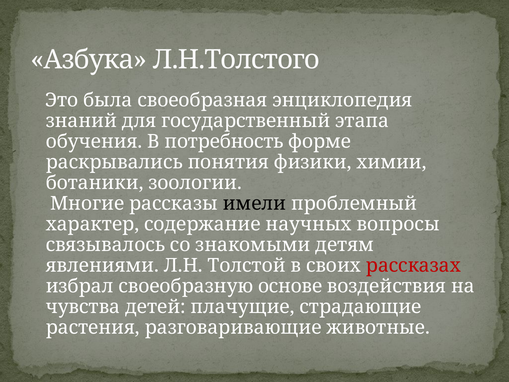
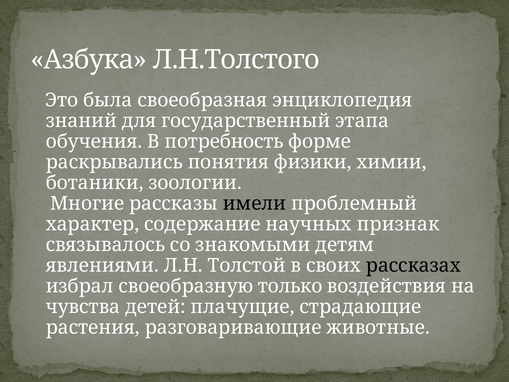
вопросы: вопросы -> признак
рассказах colour: red -> black
основе: основе -> только
